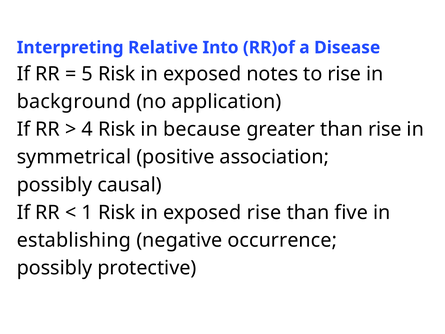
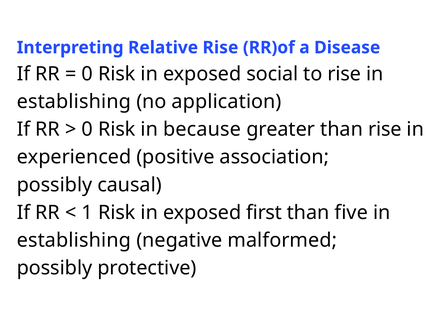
Relative Into: Into -> Rise
5 at (87, 74): 5 -> 0
notes: notes -> social
background at (74, 102): background -> establishing
4 at (87, 129): 4 -> 0
symmetrical: symmetrical -> experienced
exposed rise: rise -> first
occurrence: occurrence -> malformed
